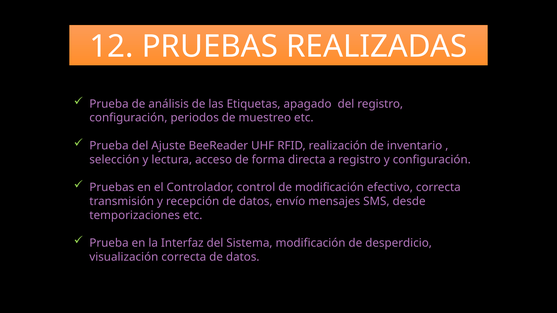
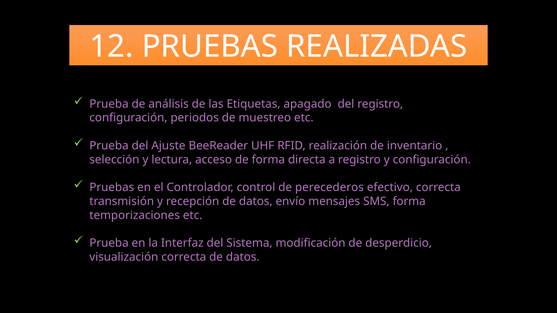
de modificación: modificación -> perecederos
SMS desde: desde -> forma
